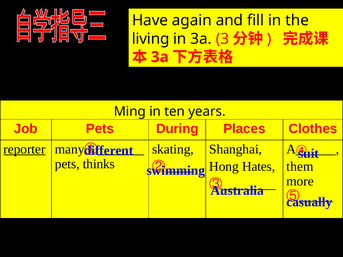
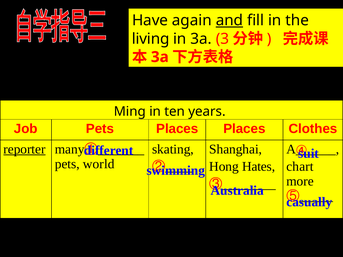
and underline: none -> present
Pets During: During -> Places
thinks: thinks -> world
them: them -> chart
